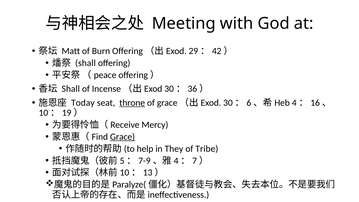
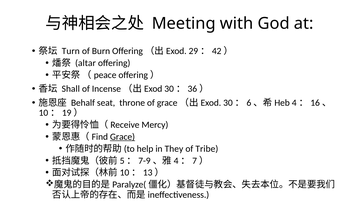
Matt: Matt -> Turn
shall at (85, 63): shall -> altar
Today: Today -> Behalf
throne underline: present -> none
